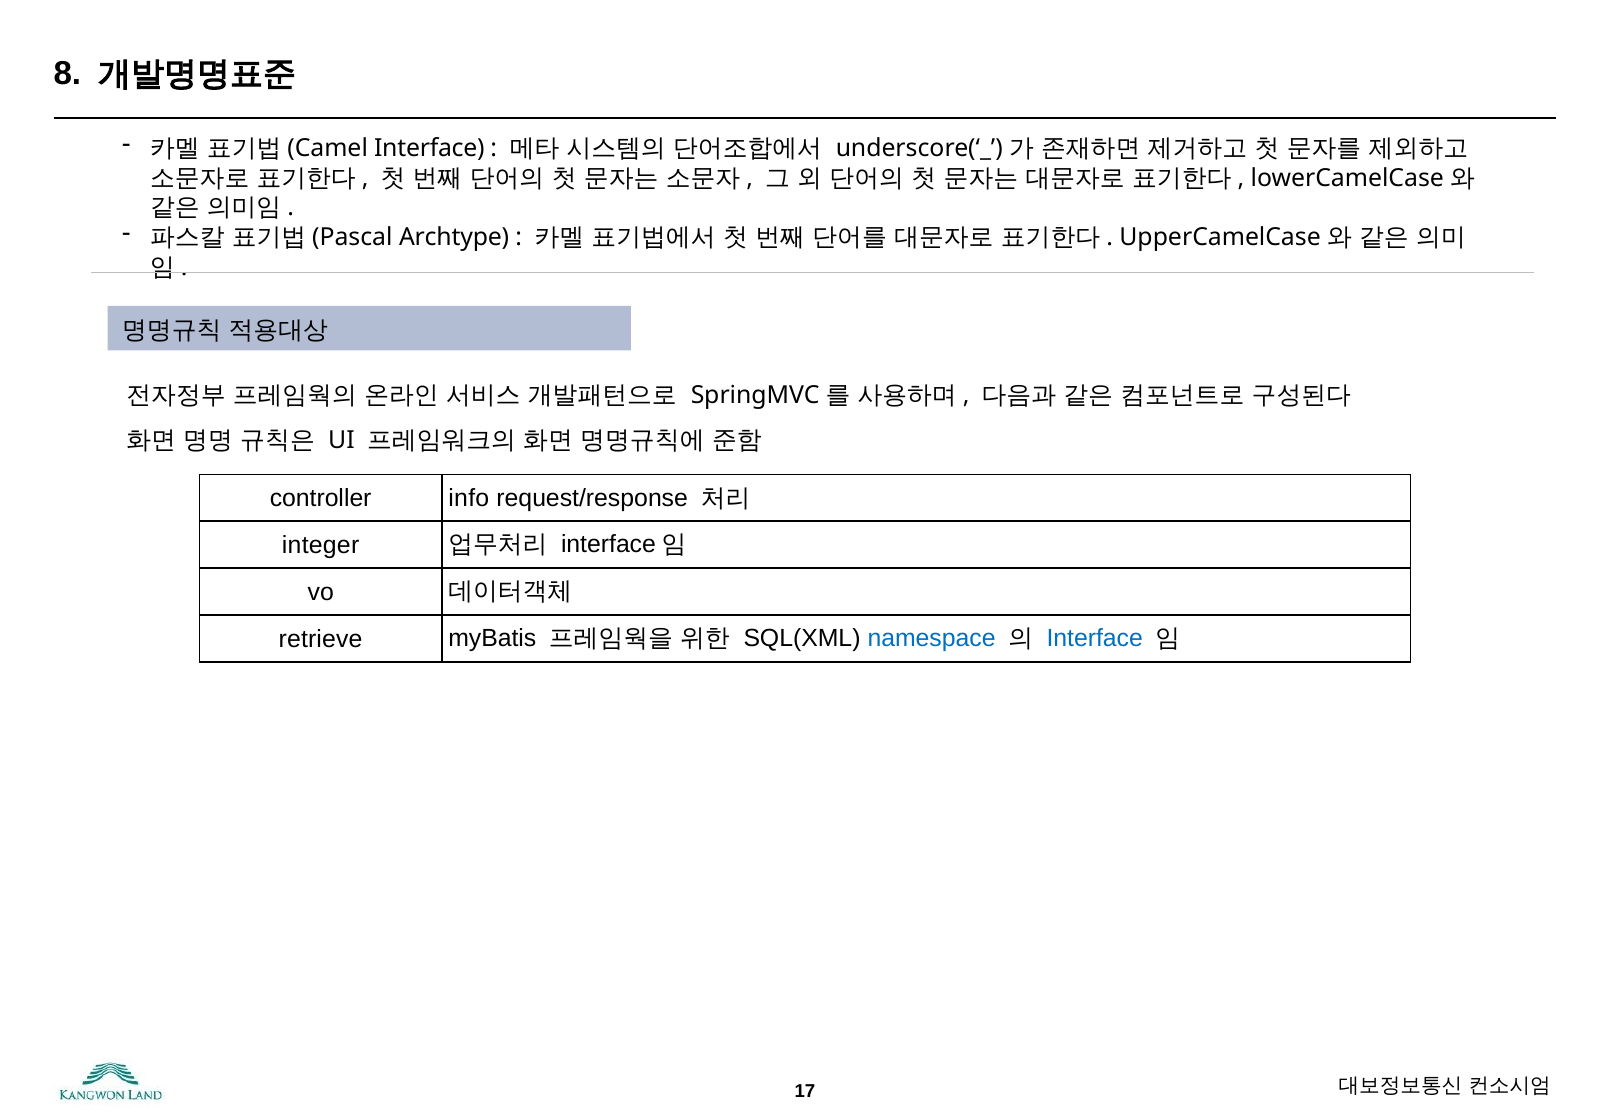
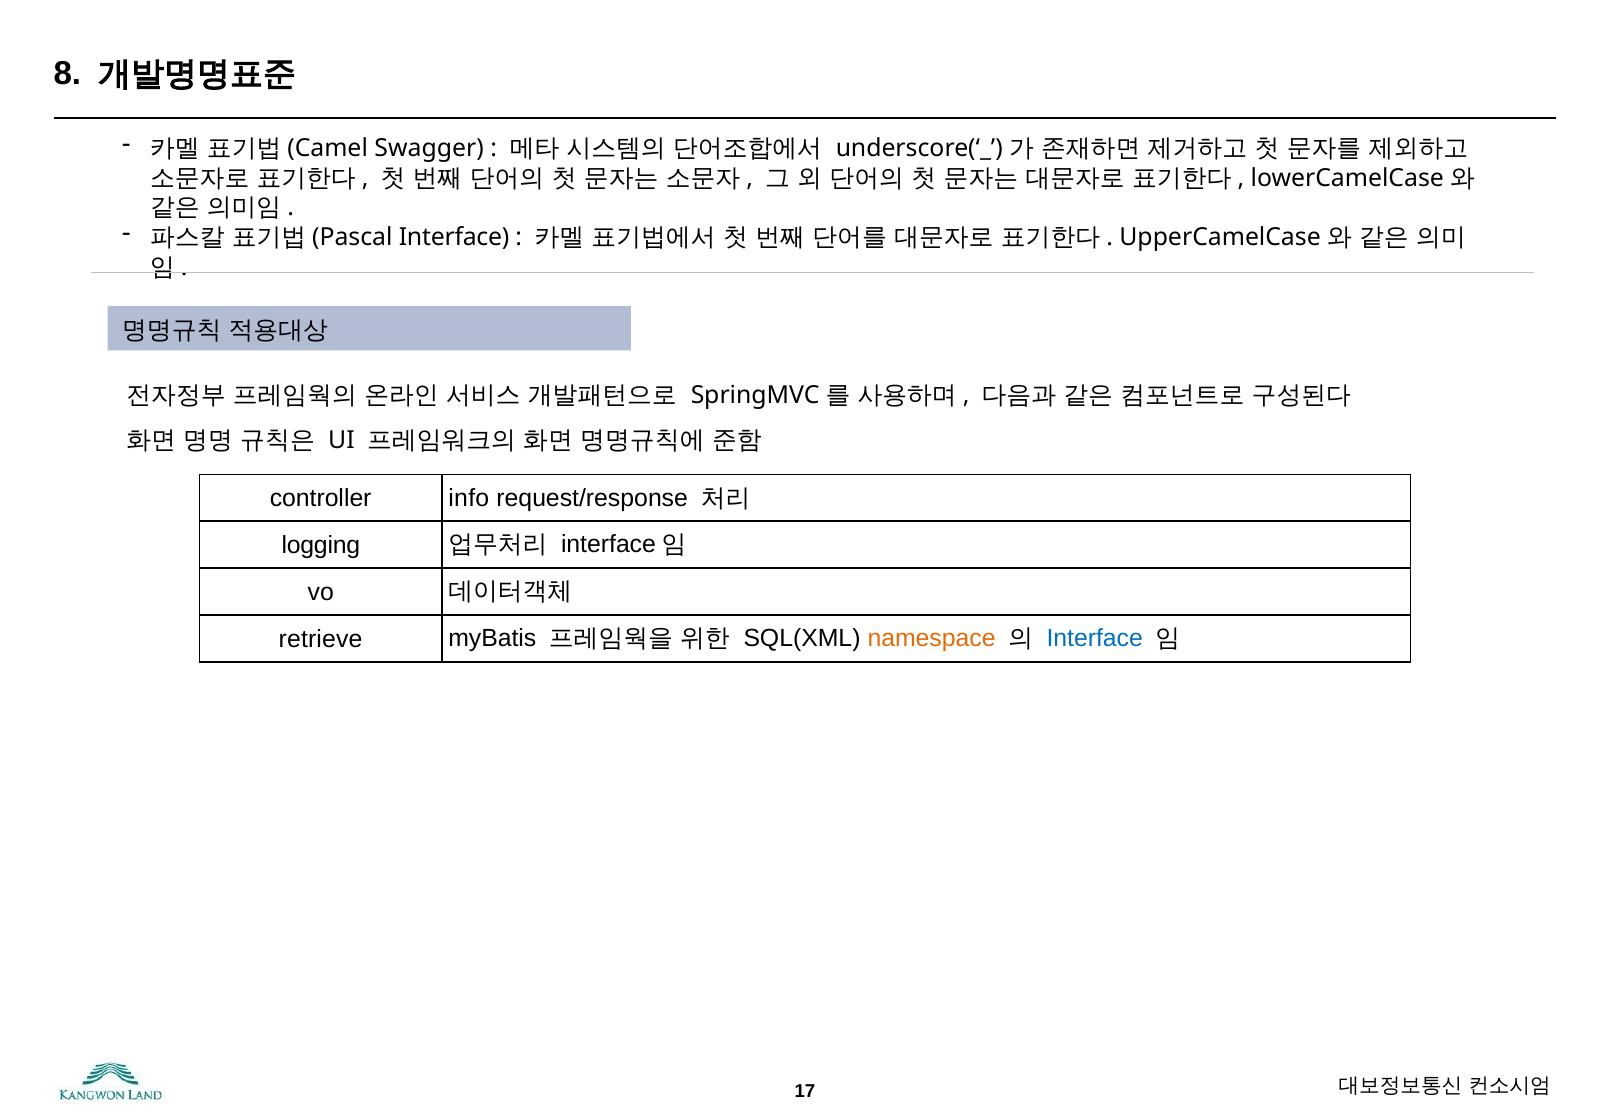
Interface at (429, 148): Interface -> Swagger
Archtype at (454, 238): Archtype -> Interface
integer: integer -> logging
namespace colour: blue -> orange
